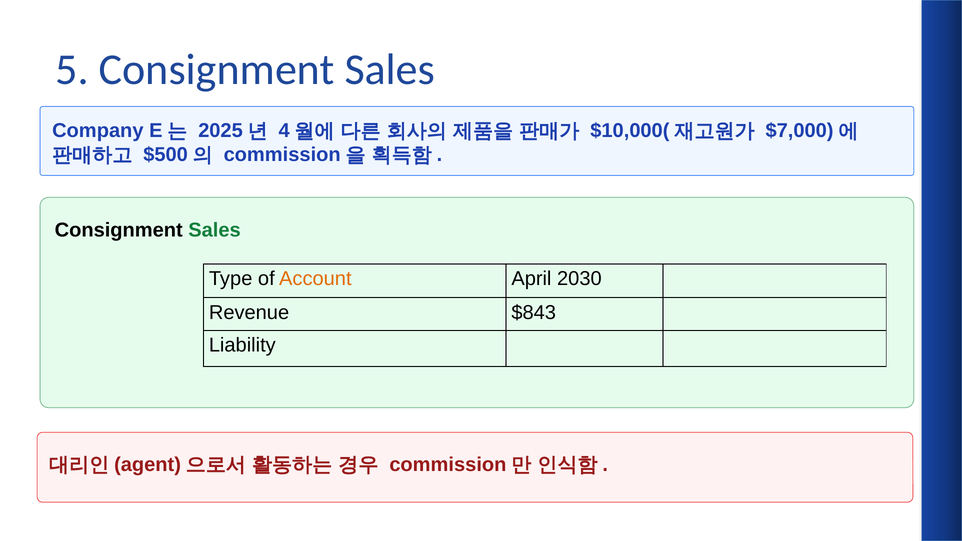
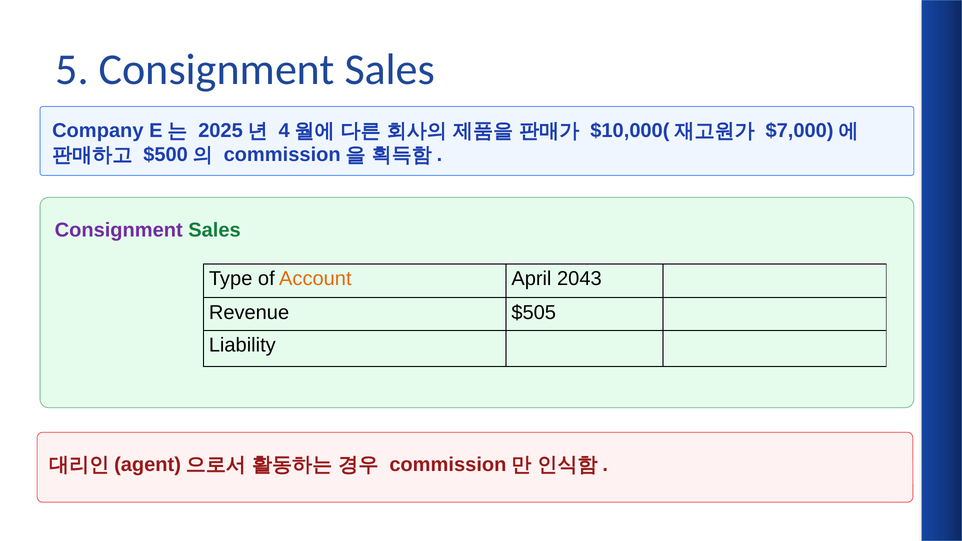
Consignment at (119, 230) colour: black -> purple
2030: 2030 -> 2043
$843: $843 -> $505
